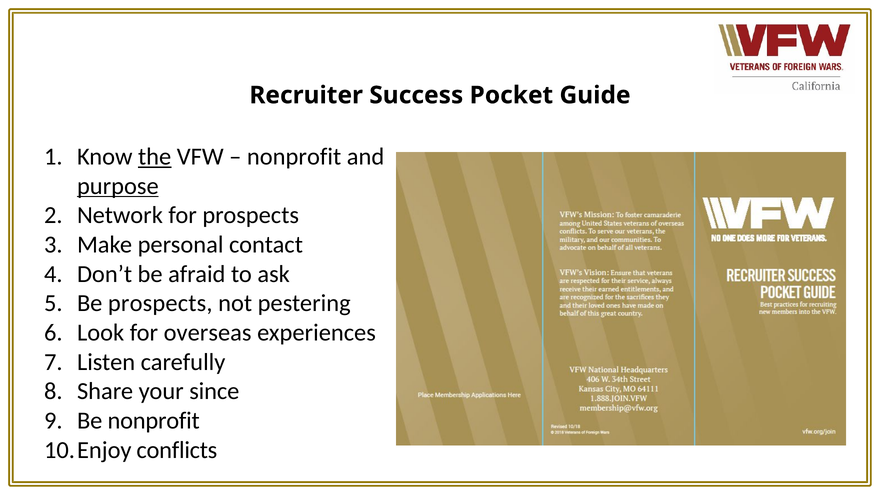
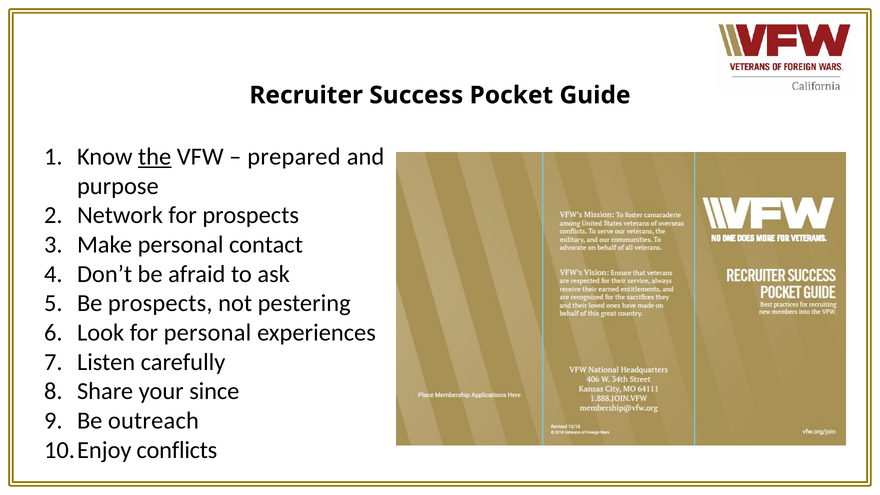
nonprofit at (294, 157): nonprofit -> prepared
purpose underline: present -> none
for overseas: overseas -> personal
Be nonprofit: nonprofit -> outreach
